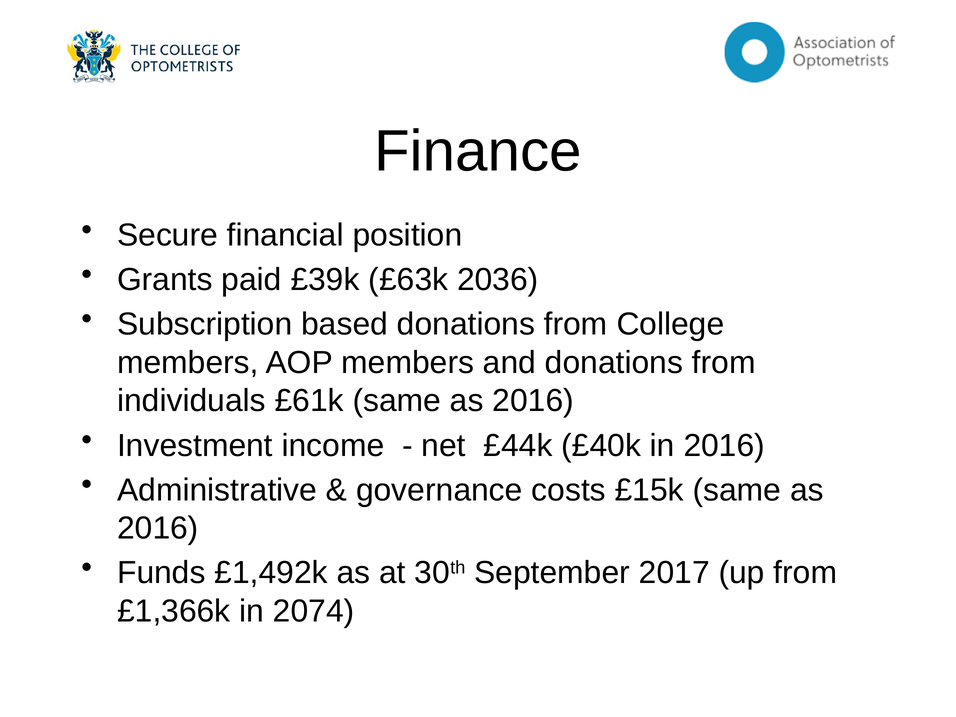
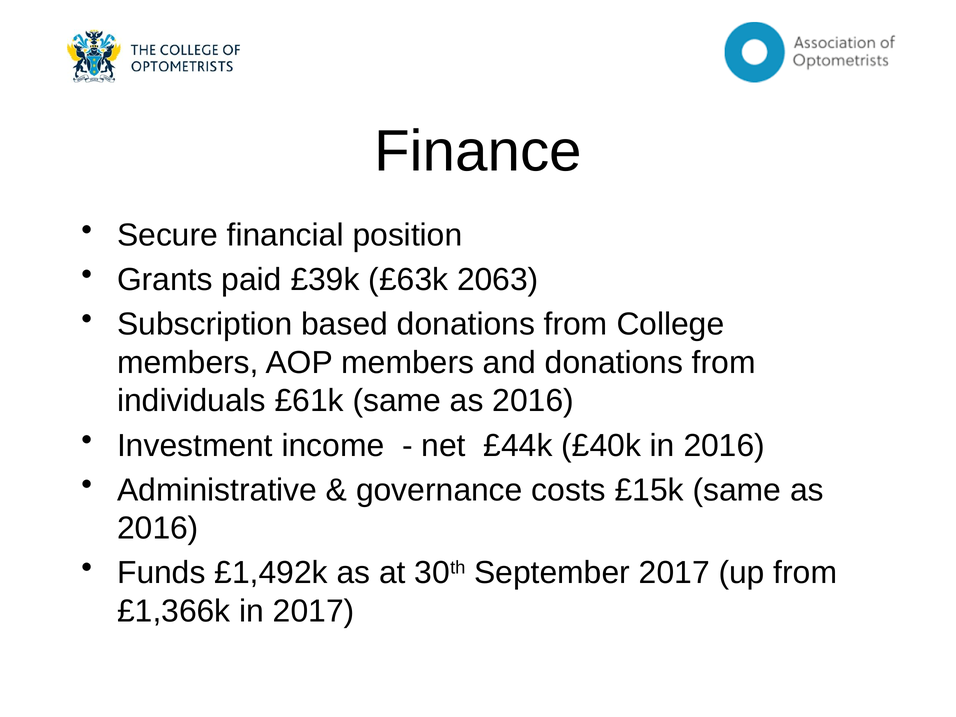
2036: 2036 -> 2063
in 2074: 2074 -> 2017
